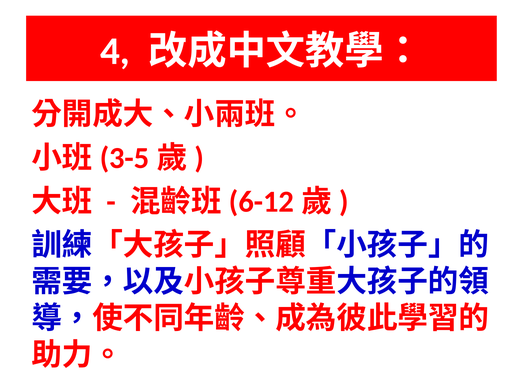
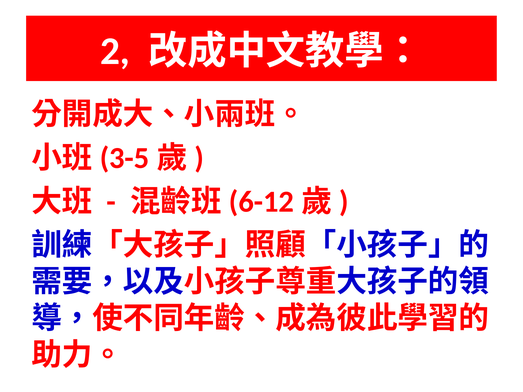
4: 4 -> 2
